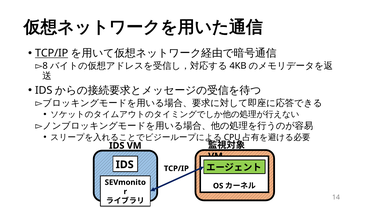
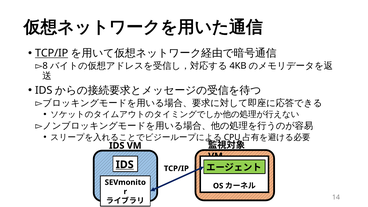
IDS at (125, 165) underline: none -> present
